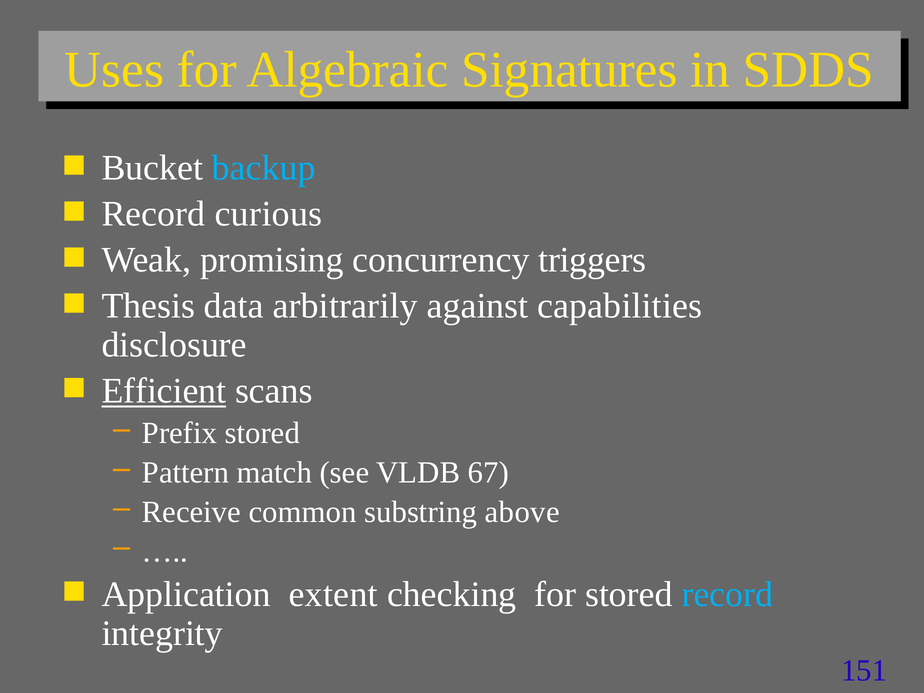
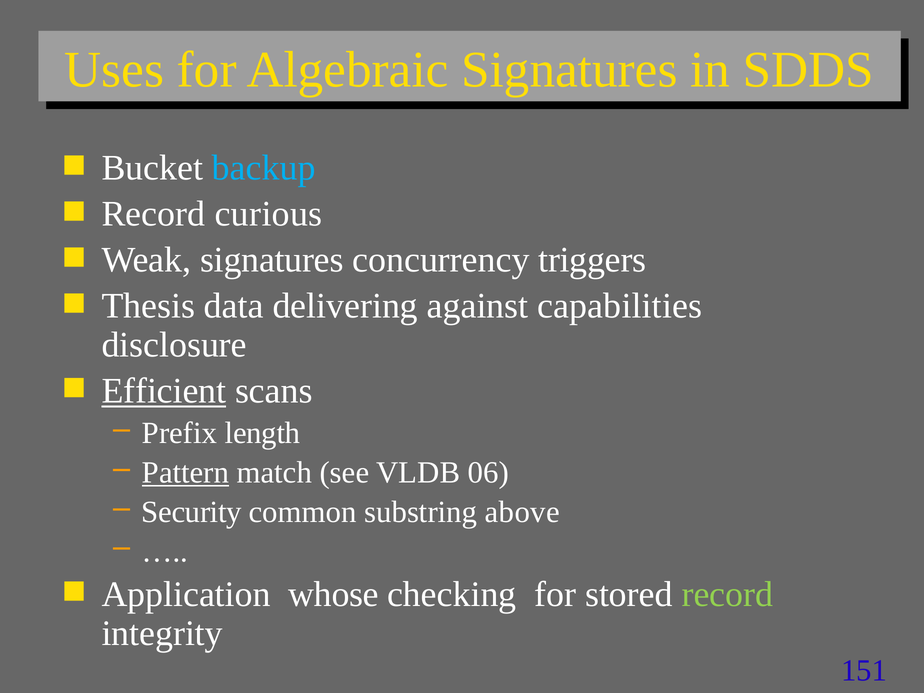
Weak promising: promising -> signatures
arbitrarily: arbitrarily -> delivering
Prefix stored: stored -> length
Pattern underline: none -> present
67: 67 -> 06
Receive: Receive -> Security
extent: extent -> whose
record at (727, 595) colour: light blue -> light green
